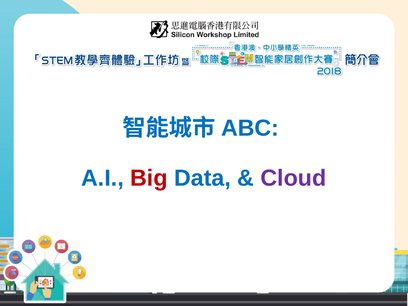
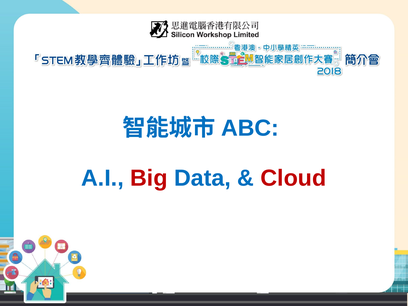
Cloud colour: purple -> red
